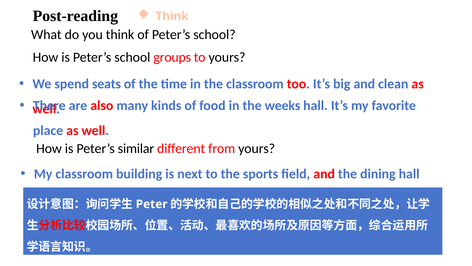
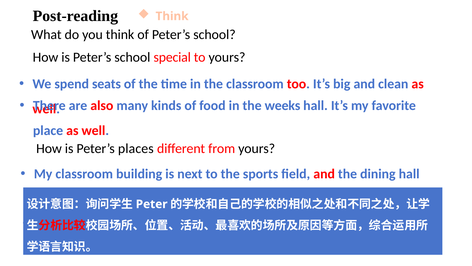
groups: groups -> special
similar: similar -> places
